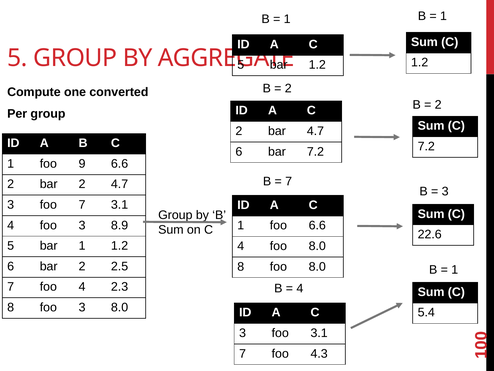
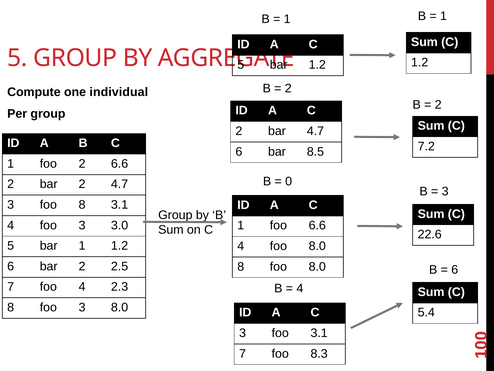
converted: converted -> individual
bar 7.2: 7.2 -> 8.5
foo 9: 9 -> 2
7 at (289, 181): 7 -> 0
foo 7: 7 -> 8
8.9: 8.9 -> 3.0
1 at (455, 269): 1 -> 6
4.3: 4.3 -> 8.3
